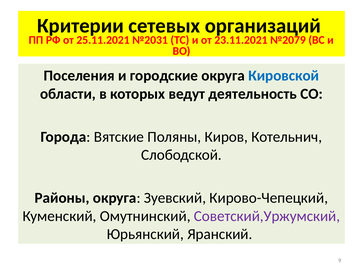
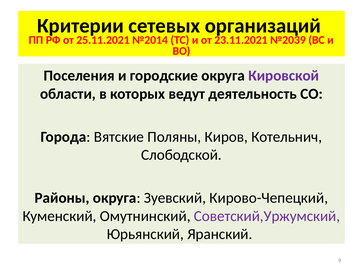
№2031: №2031 -> №2014
№2079: №2079 -> №2039
Кировской colour: blue -> purple
